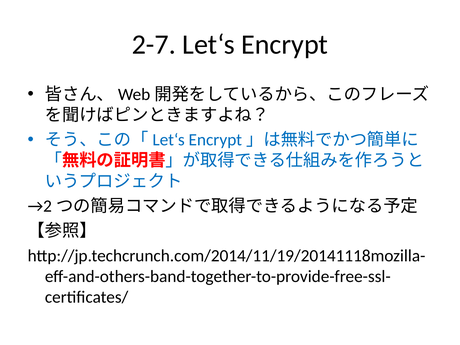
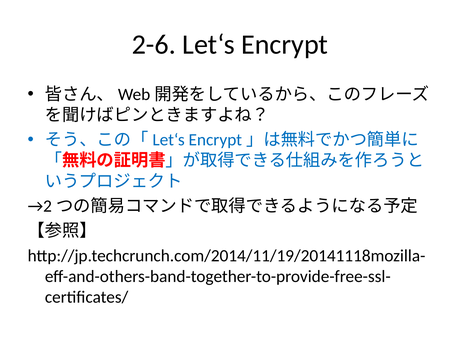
2-7: 2-7 -> 2-6
